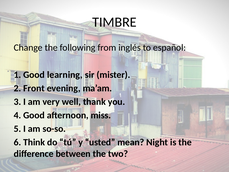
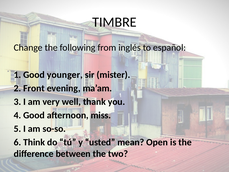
learning: learning -> younger
Night: Night -> Open
